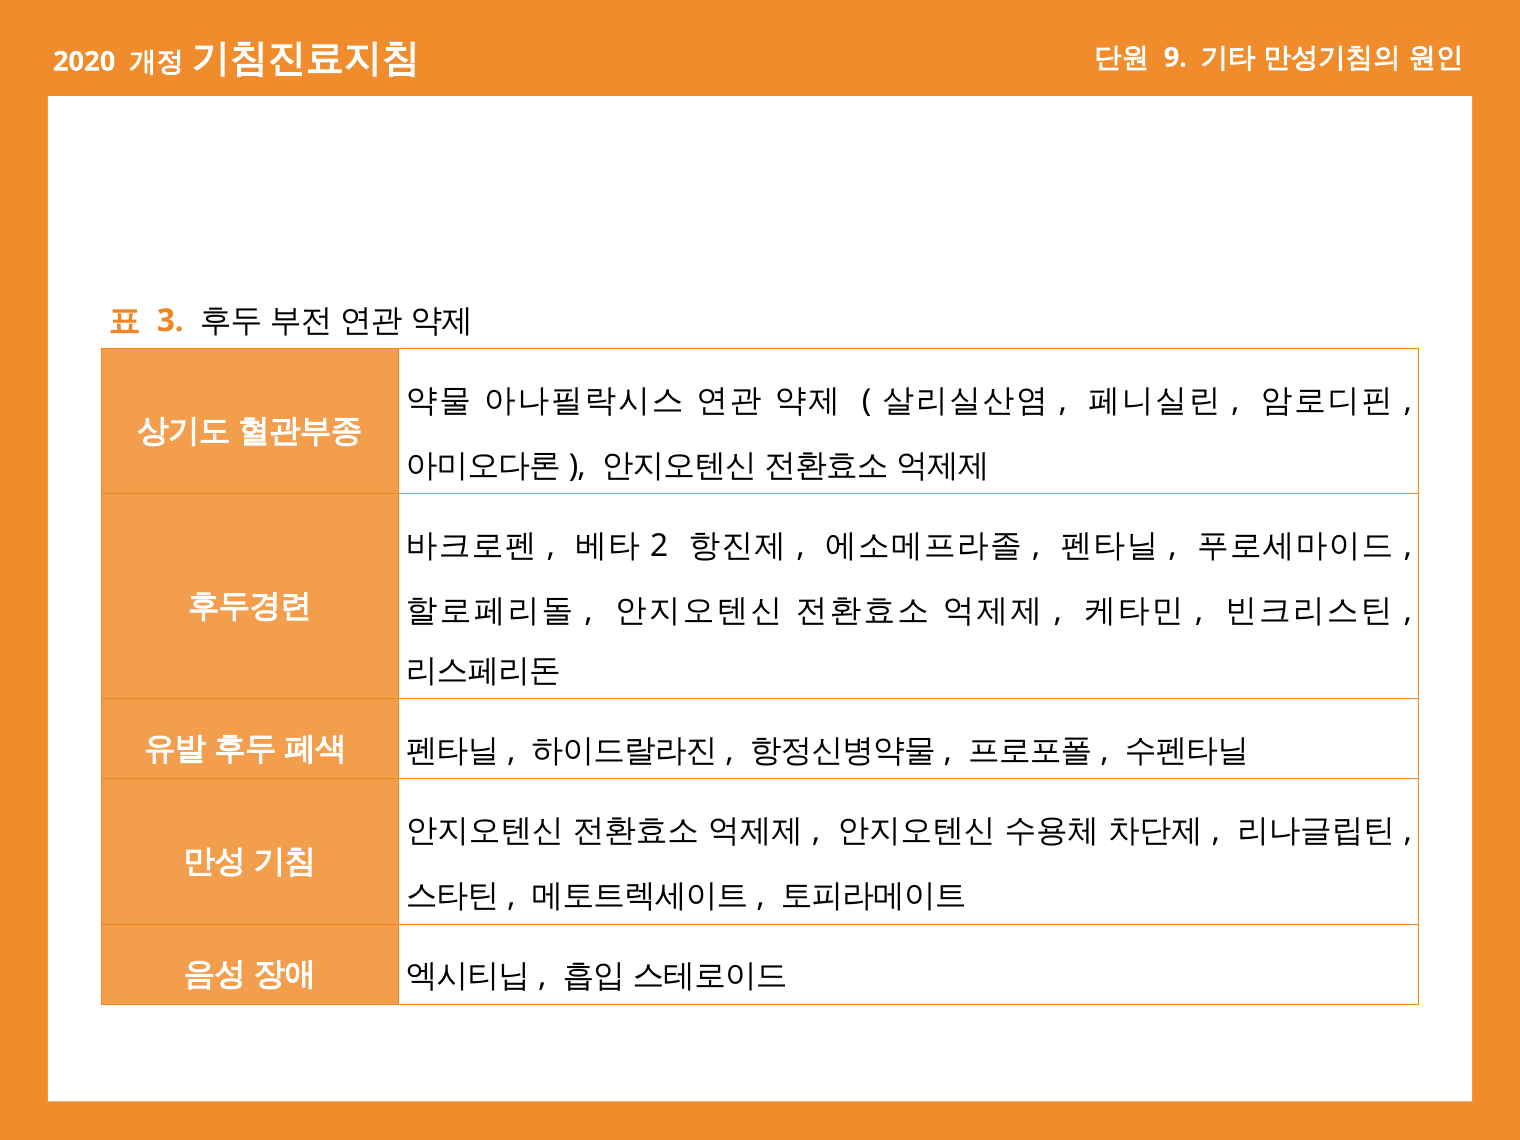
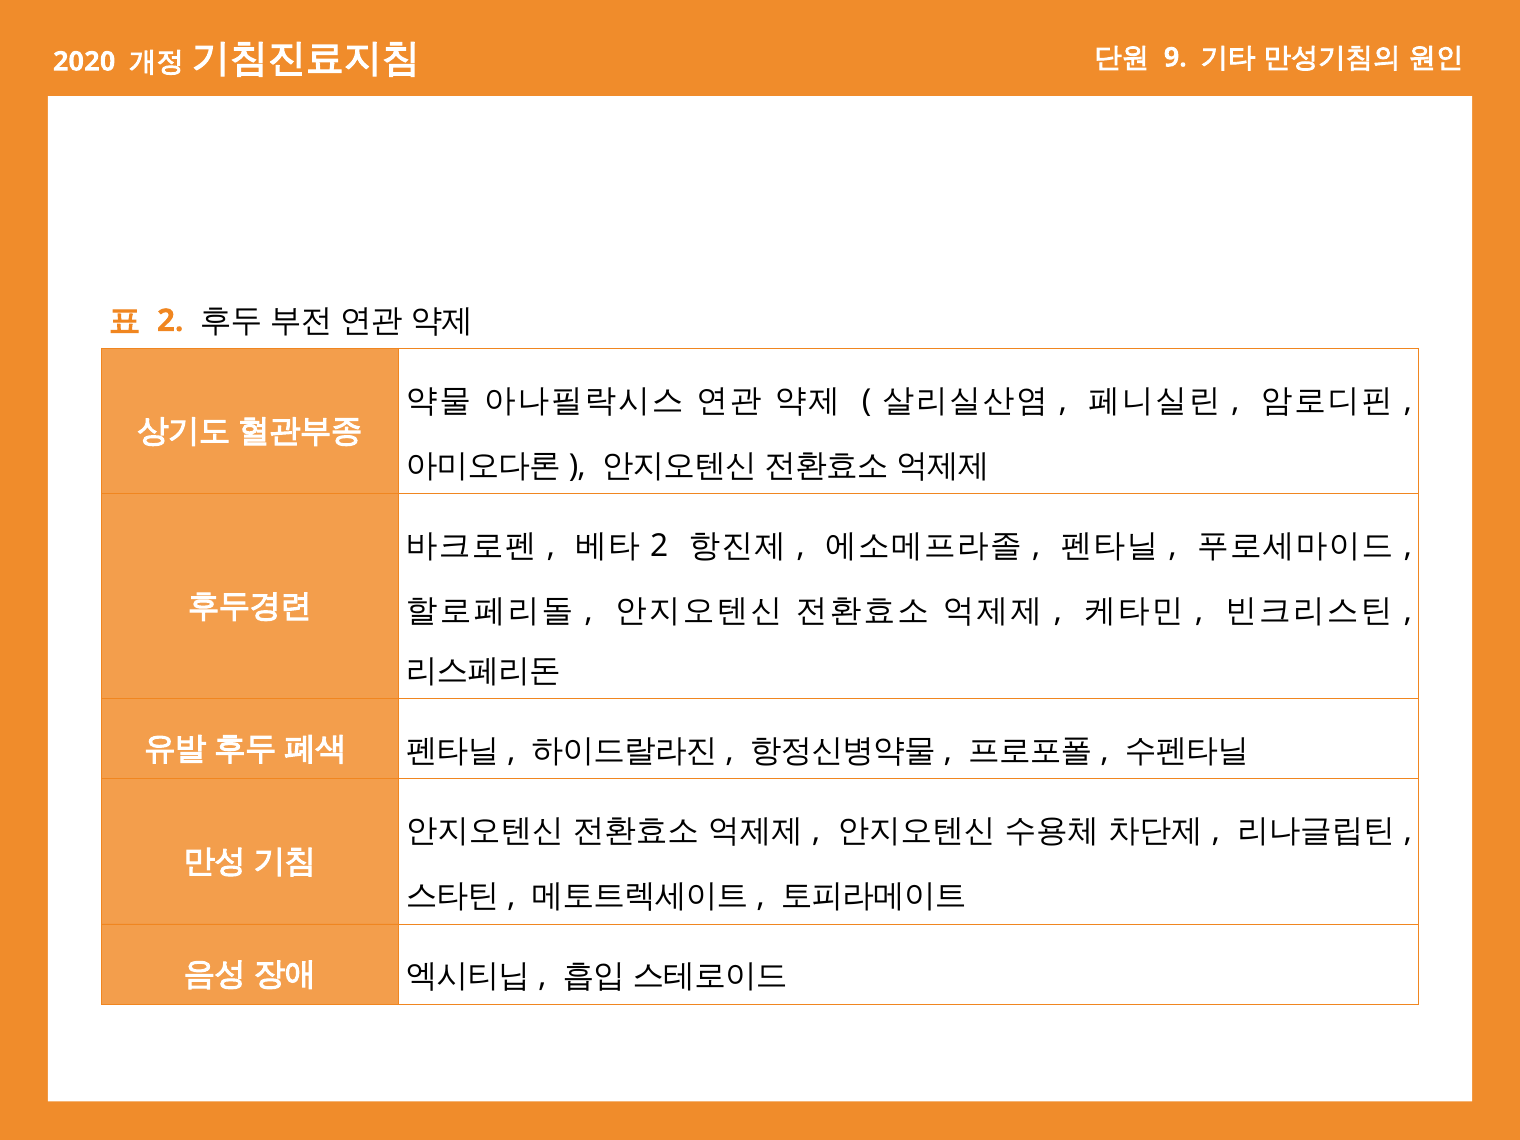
3 at (170, 321): 3 -> 2
